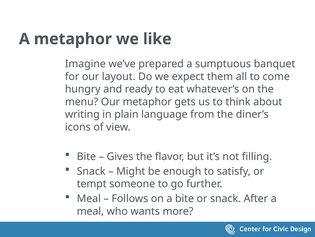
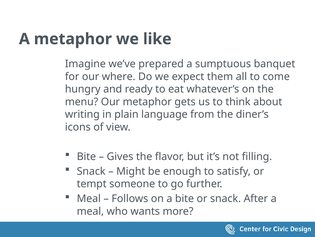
layout: layout -> where
